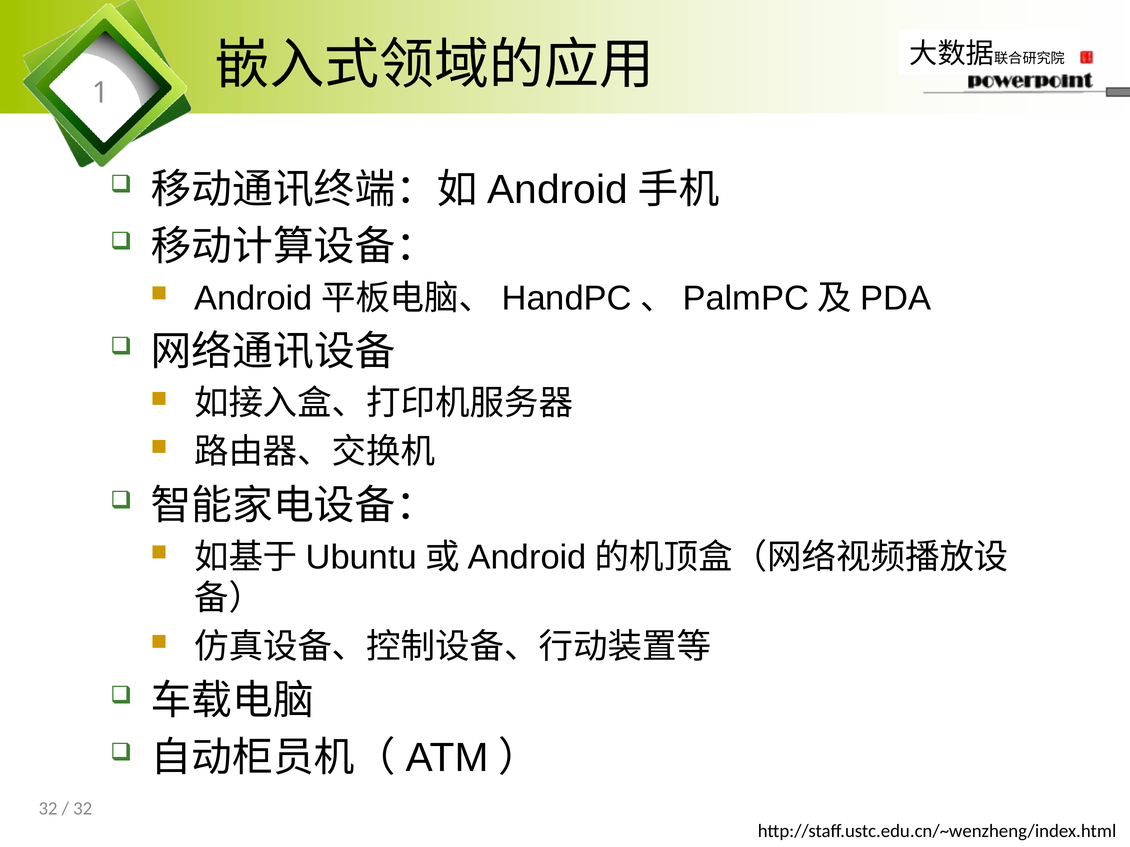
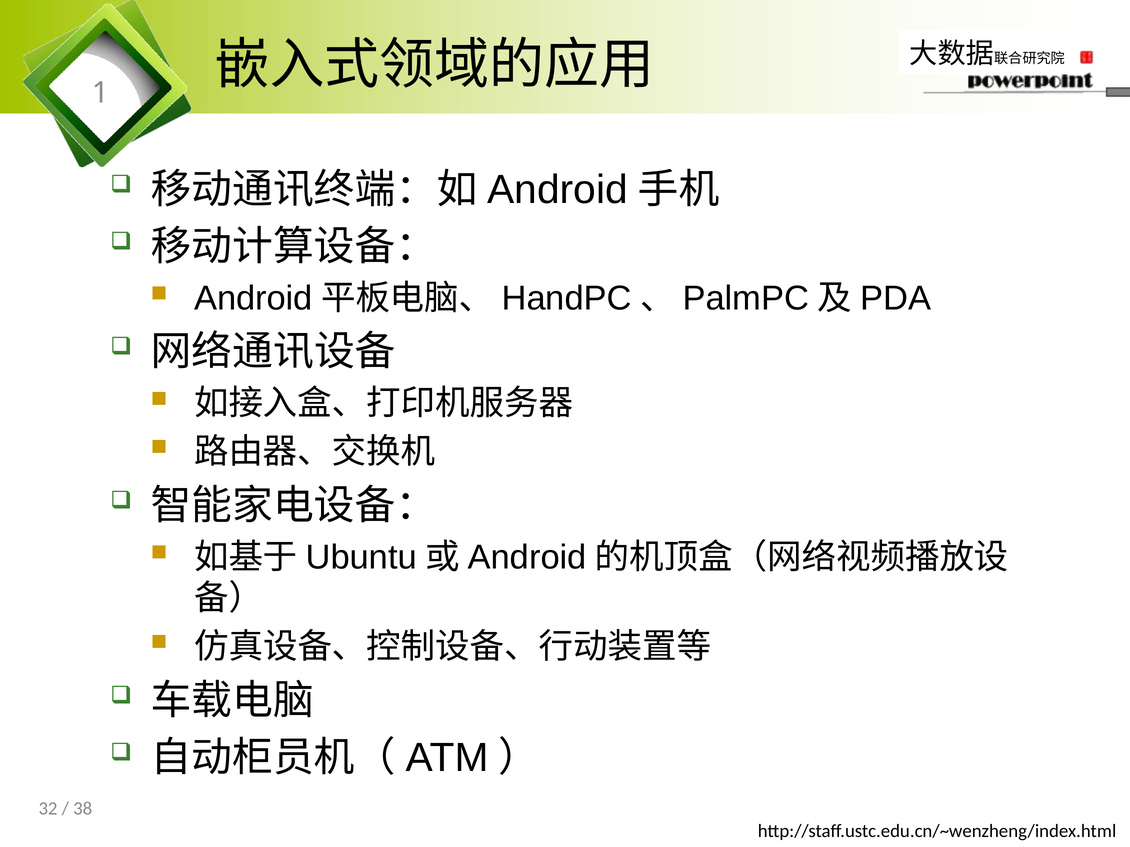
32 at (83, 809): 32 -> 38
